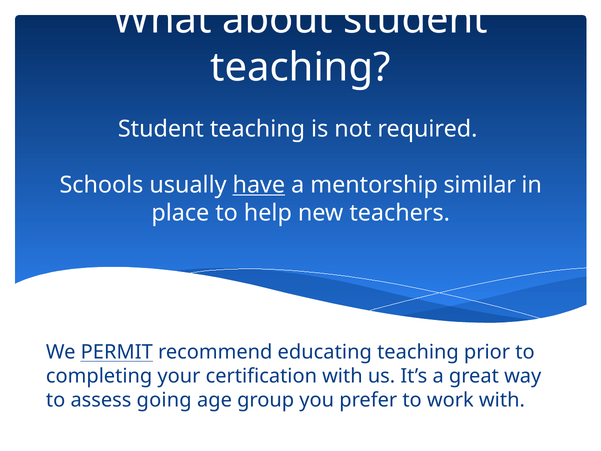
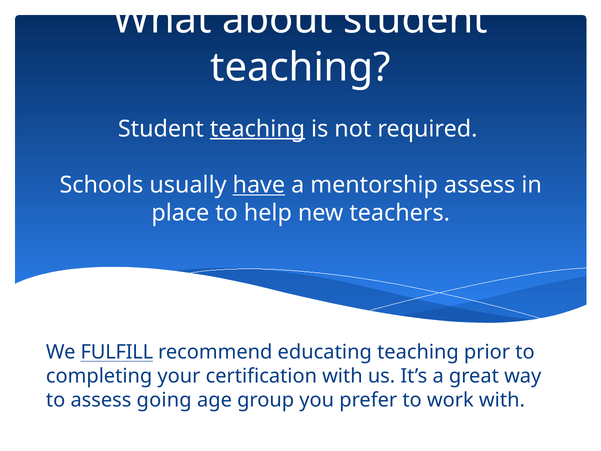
teaching at (258, 129) underline: none -> present
mentorship similar: similar -> assess
PERMIT: PERMIT -> FULFILL
